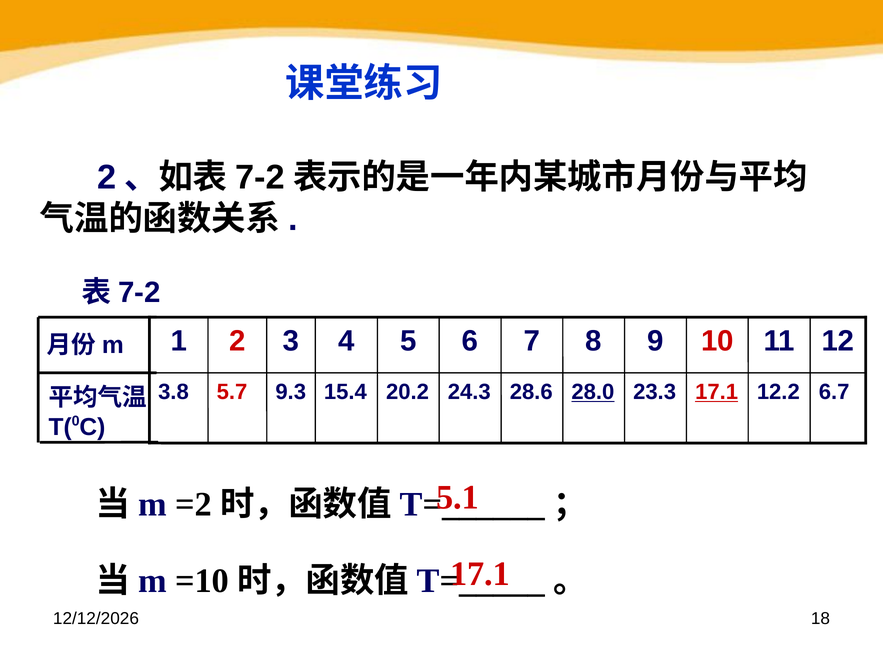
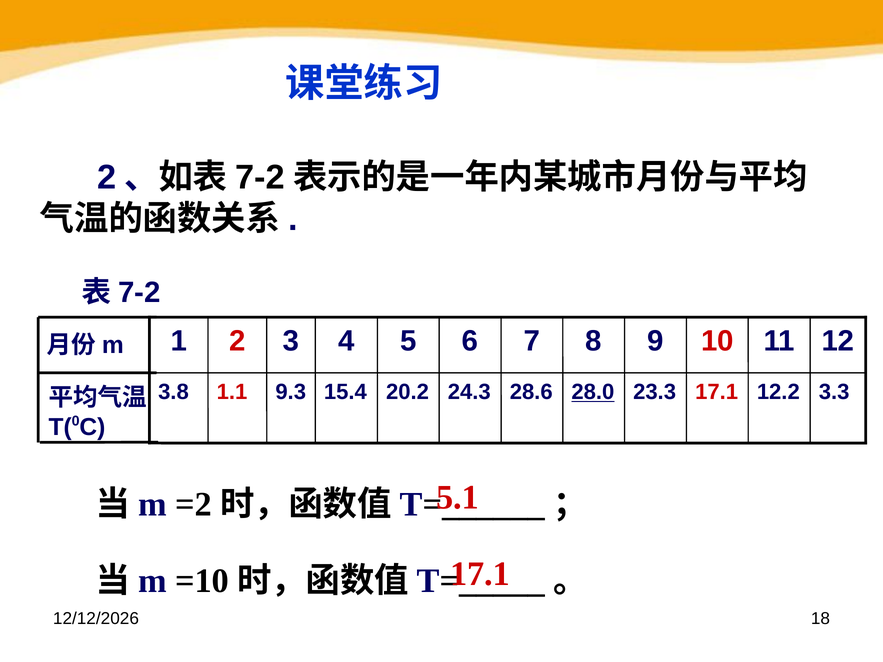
5.7: 5.7 -> 1.1
17.1 at (717, 392) underline: present -> none
6.7: 6.7 -> 3.3
